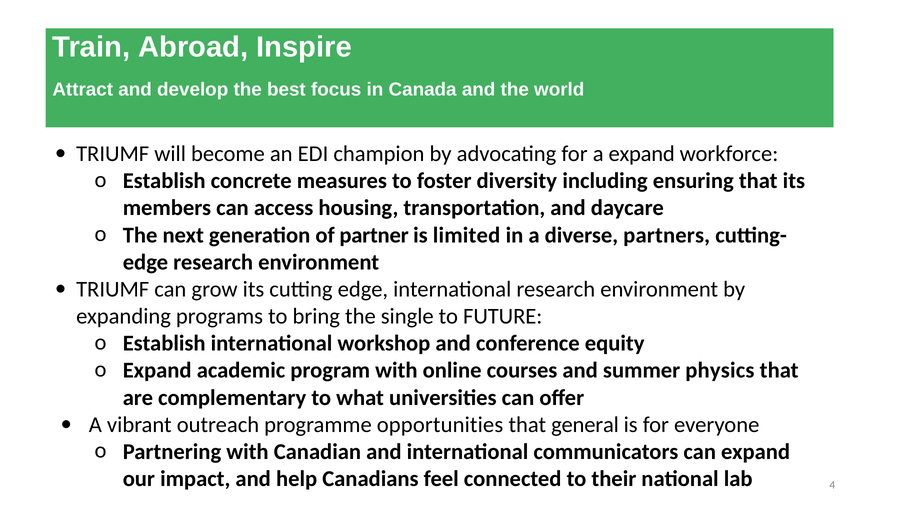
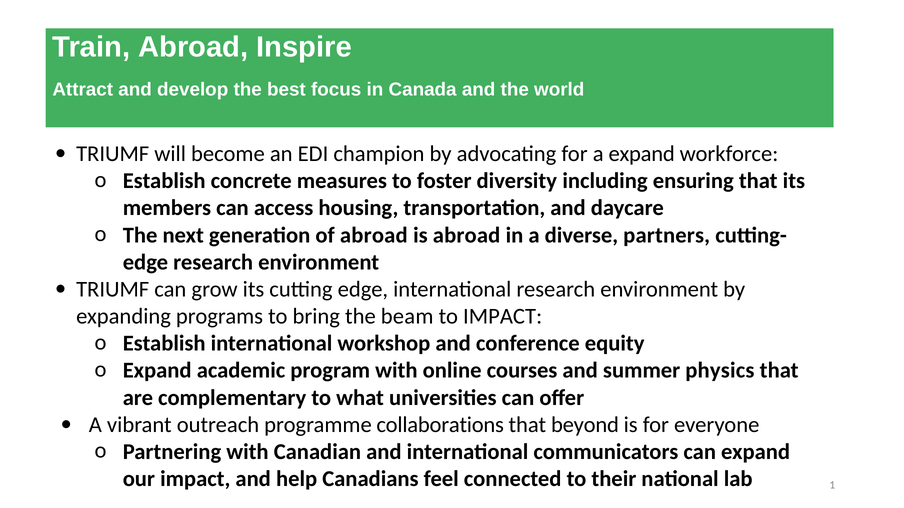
of partner: partner -> abroad
is limited: limited -> abroad
single: single -> beam
to FUTURE: FUTURE -> IMPACT
opportunities: opportunities -> collaborations
general: general -> beyond
4: 4 -> 1
